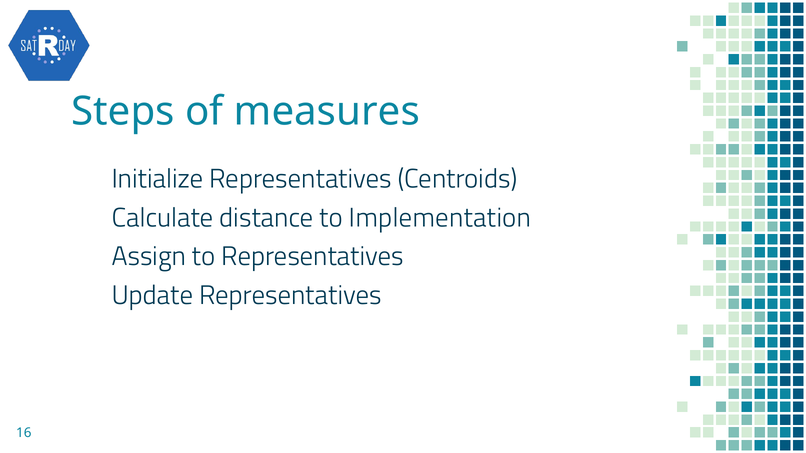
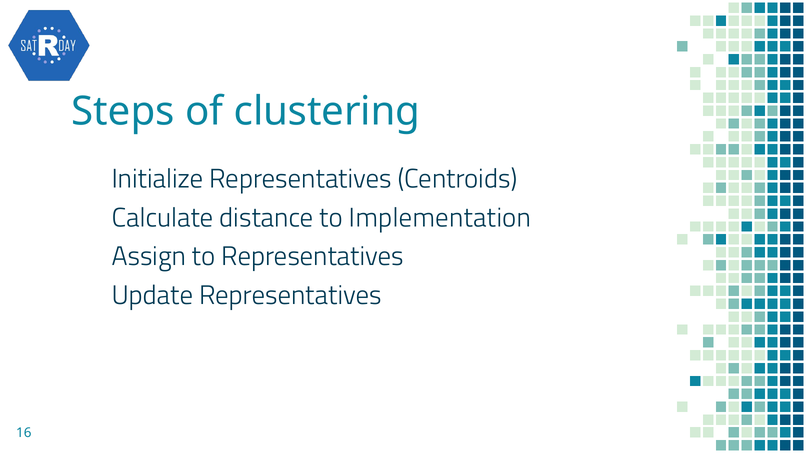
measures: measures -> clustering
